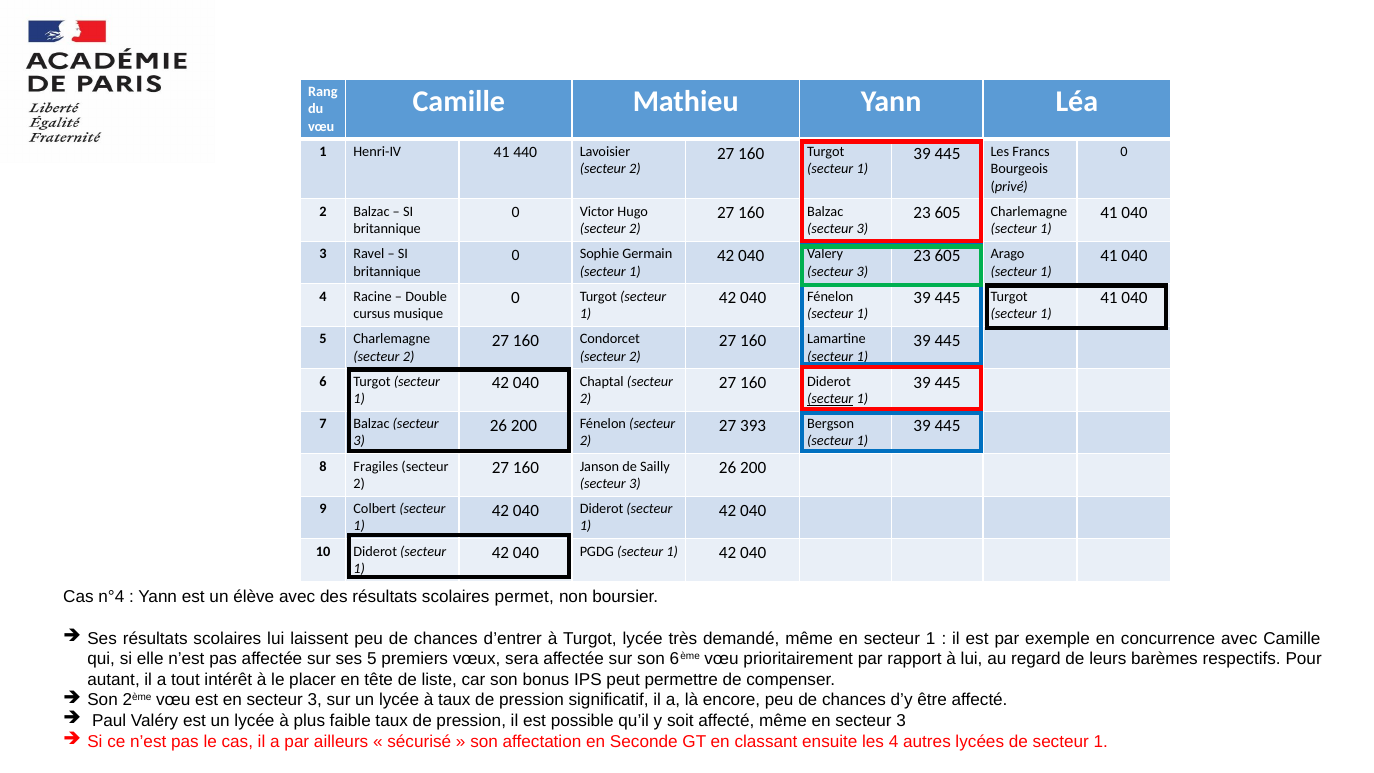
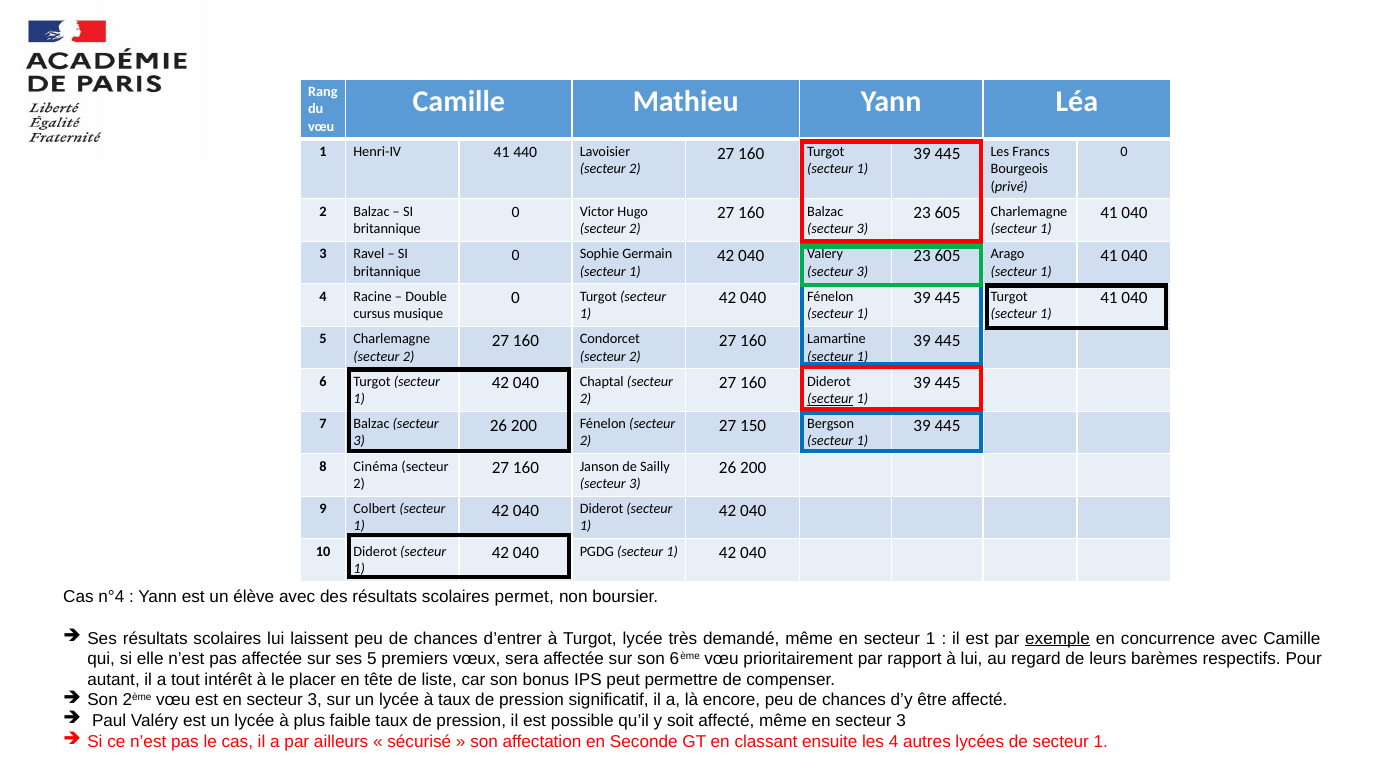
393: 393 -> 150
Fragiles: Fragiles -> Cinéma
exemple underline: none -> present
